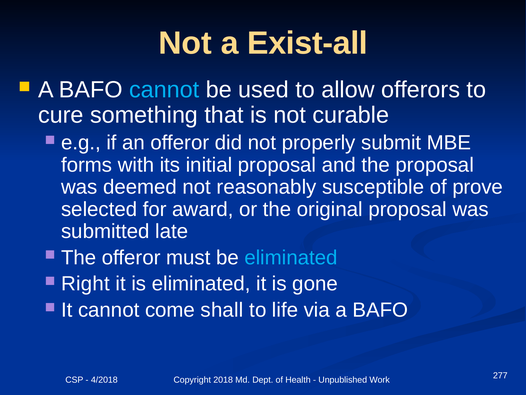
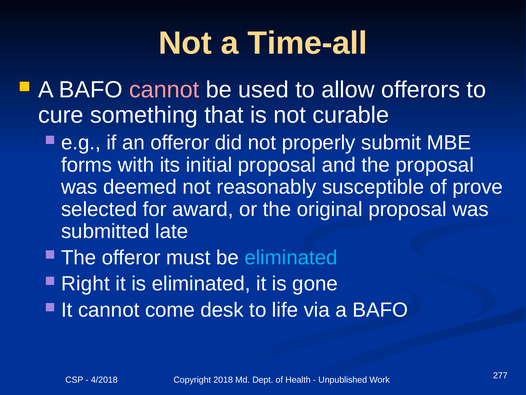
Exist-all: Exist-all -> Time-all
cannot at (164, 90) colour: light blue -> pink
shall: shall -> desk
